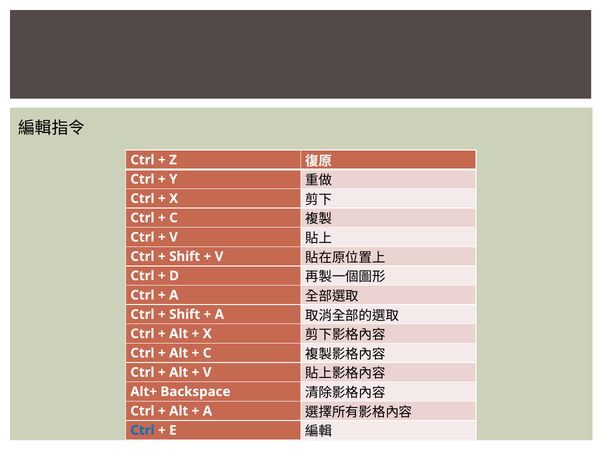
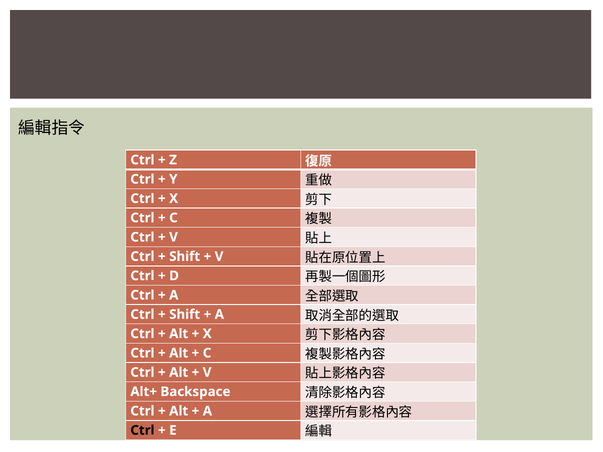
Ctrl at (142, 431) colour: blue -> black
